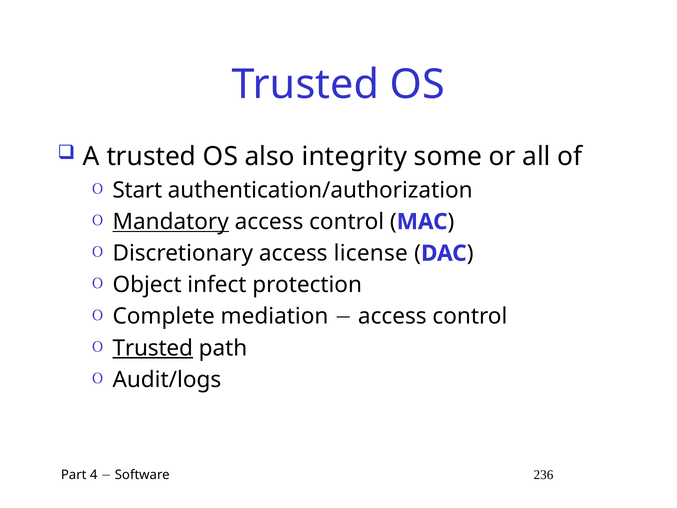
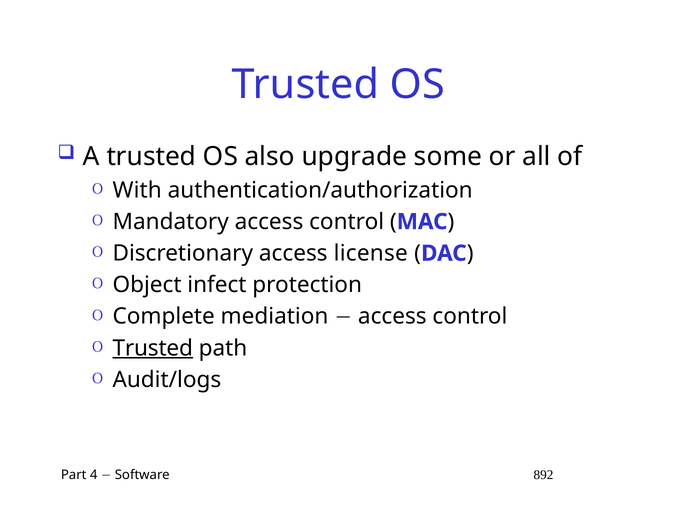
integrity: integrity -> upgrade
Start: Start -> With
Mandatory underline: present -> none
236: 236 -> 892
